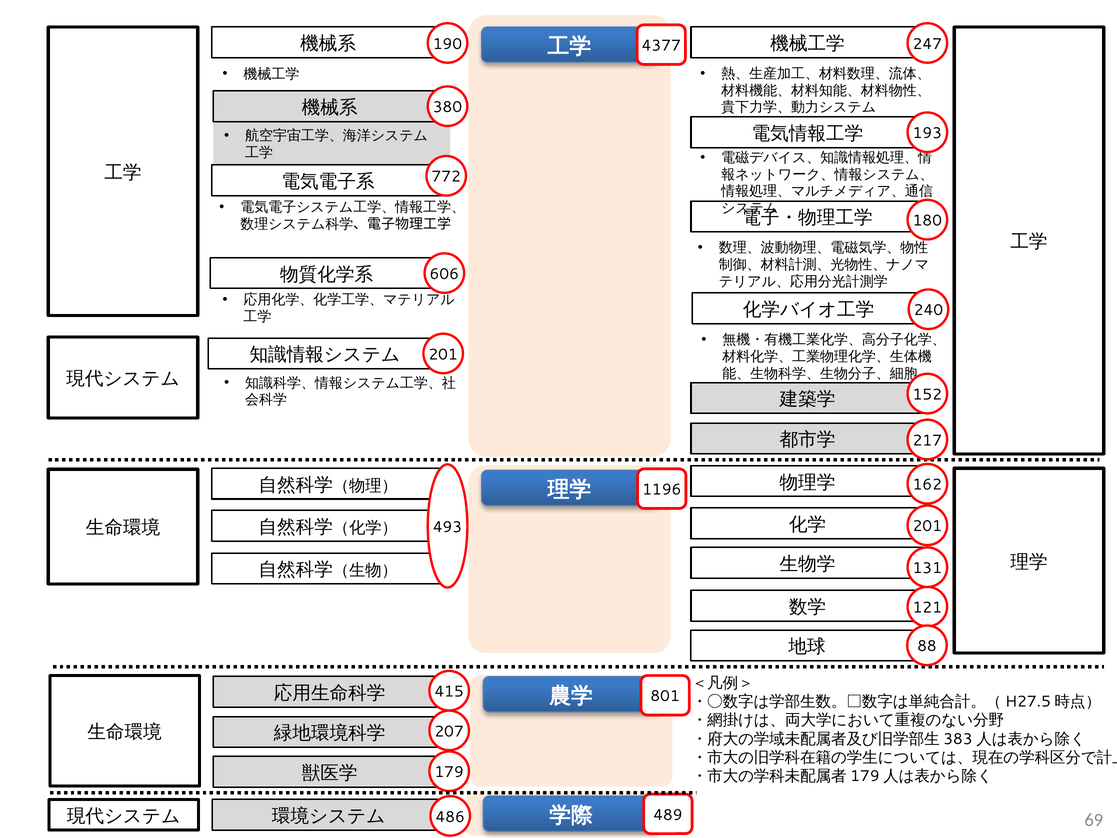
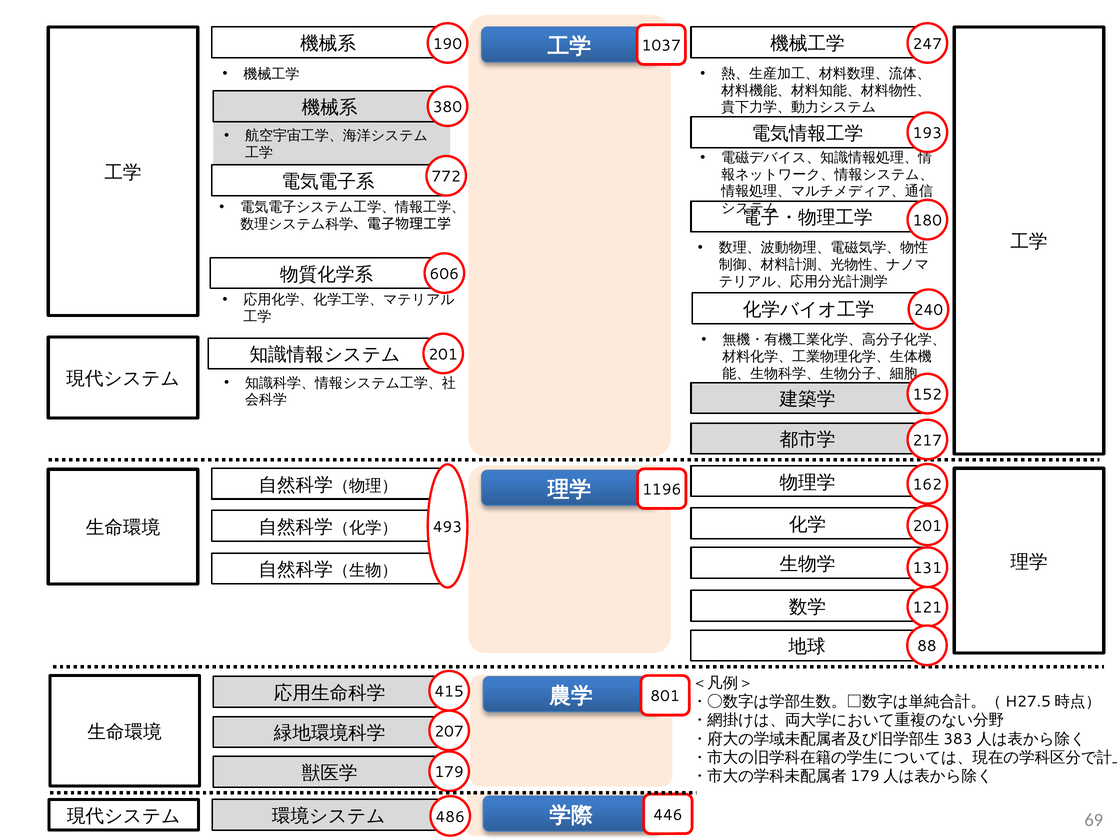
4377: 4377 -> 1037
489: 489 -> 446
